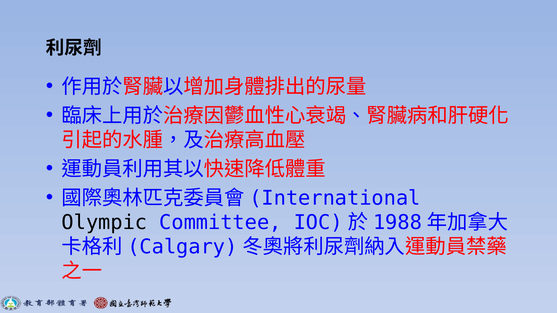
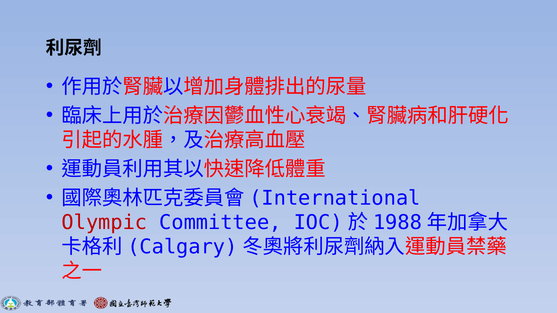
Olympic colour: black -> red
